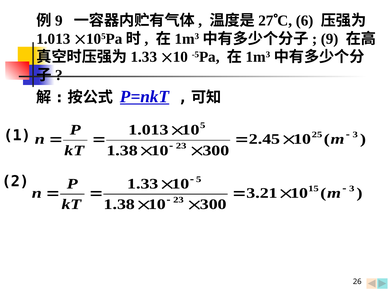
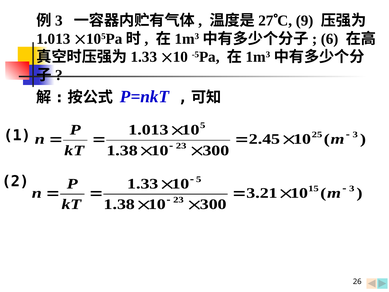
9 at (59, 21): 9 -> 3
6: 6 -> 9
9 at (330, 39): 9 -> 6
P=nkT underline: present -> none
